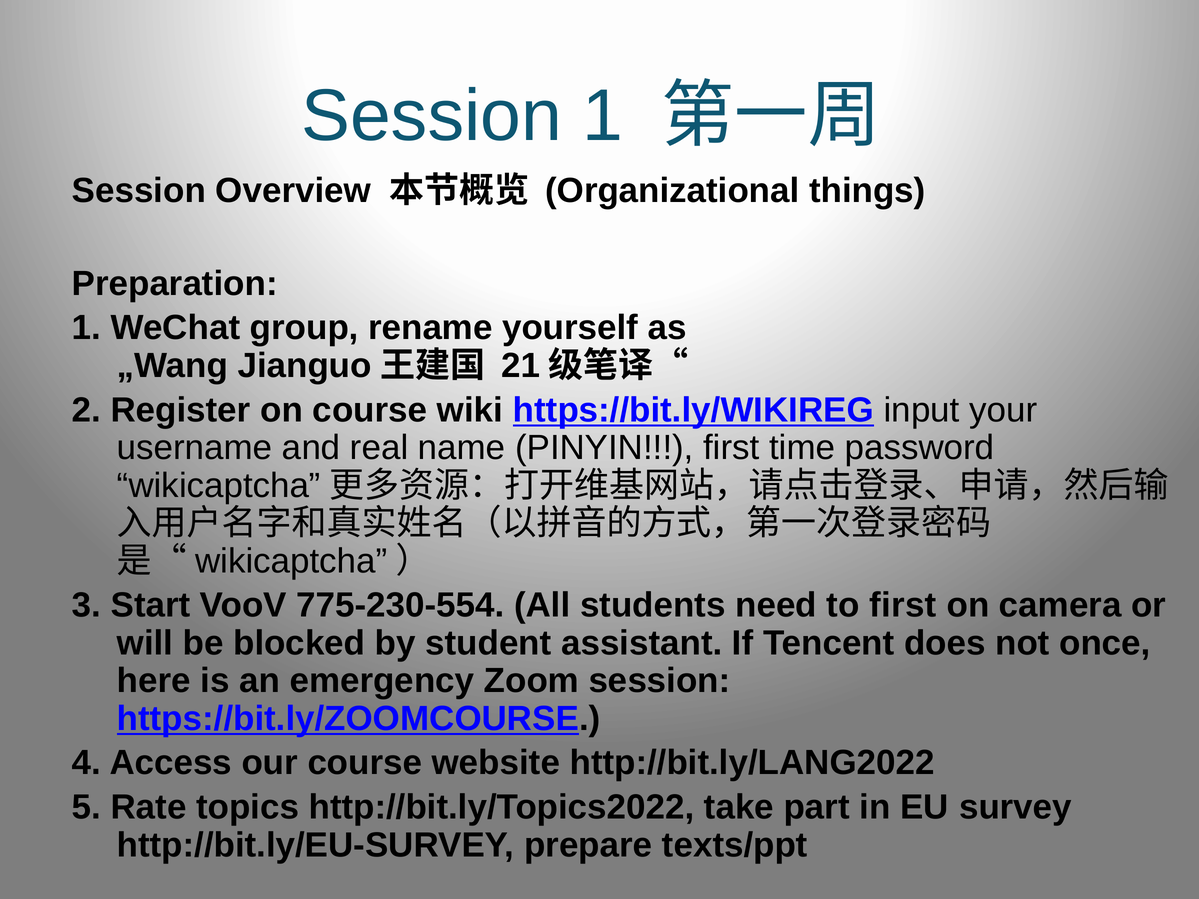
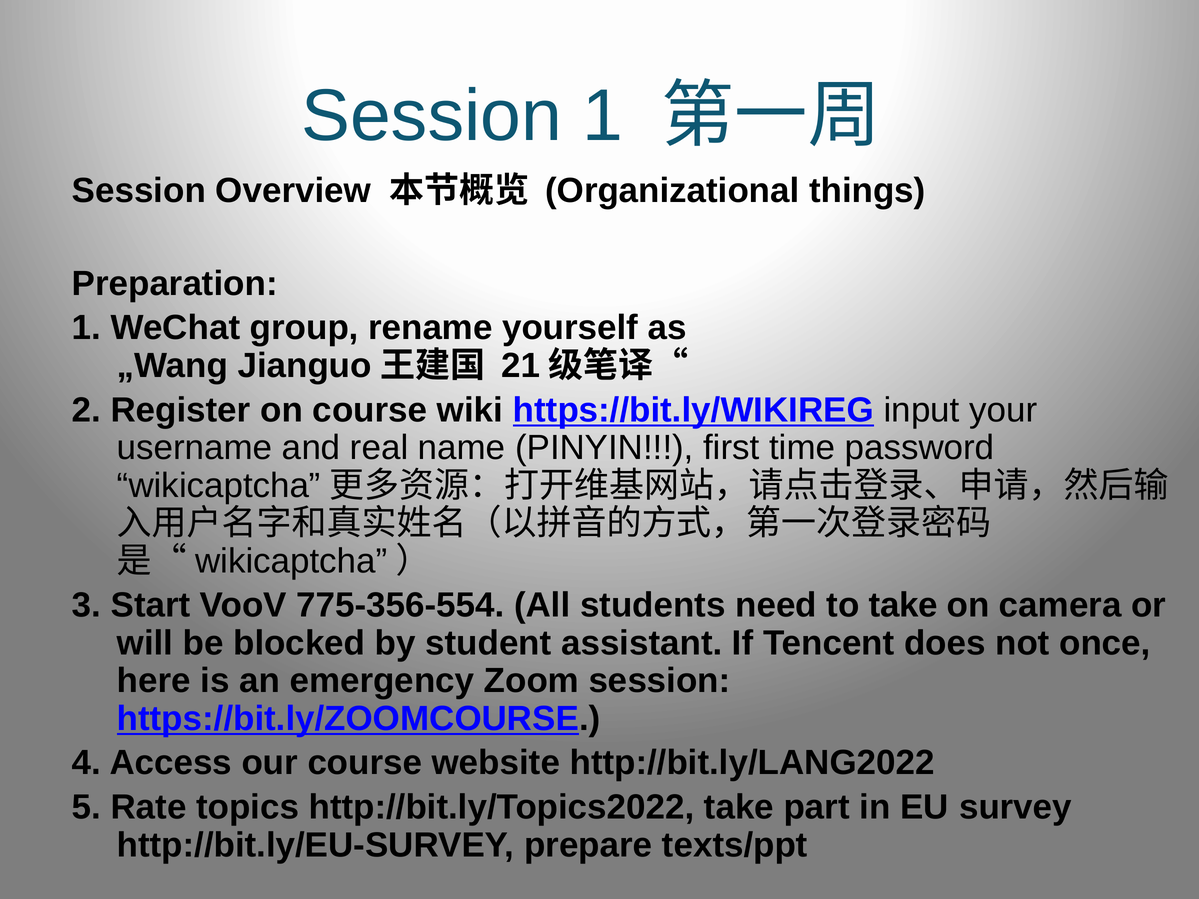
775-230-554: 775-230-554 -> 775-356-554
to first: first -> take
